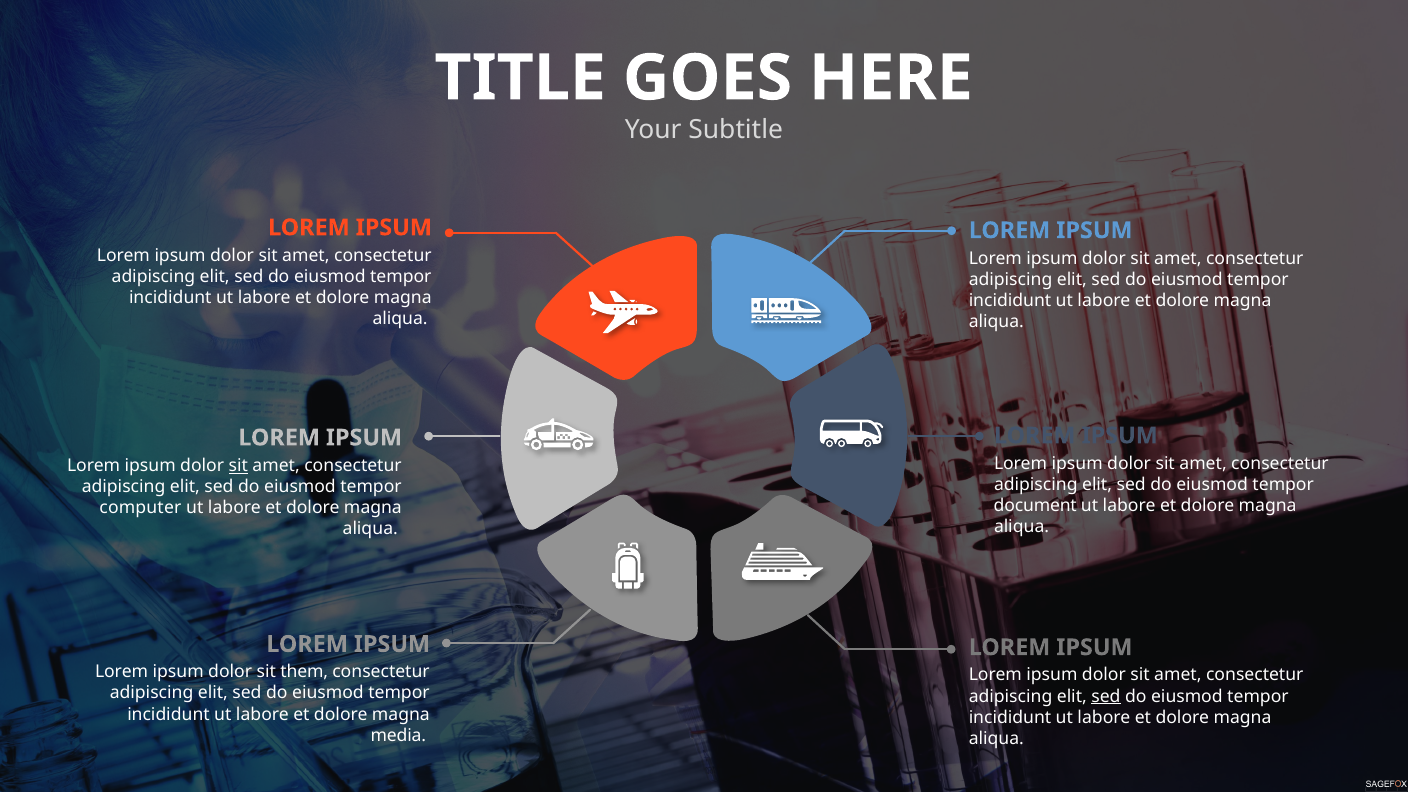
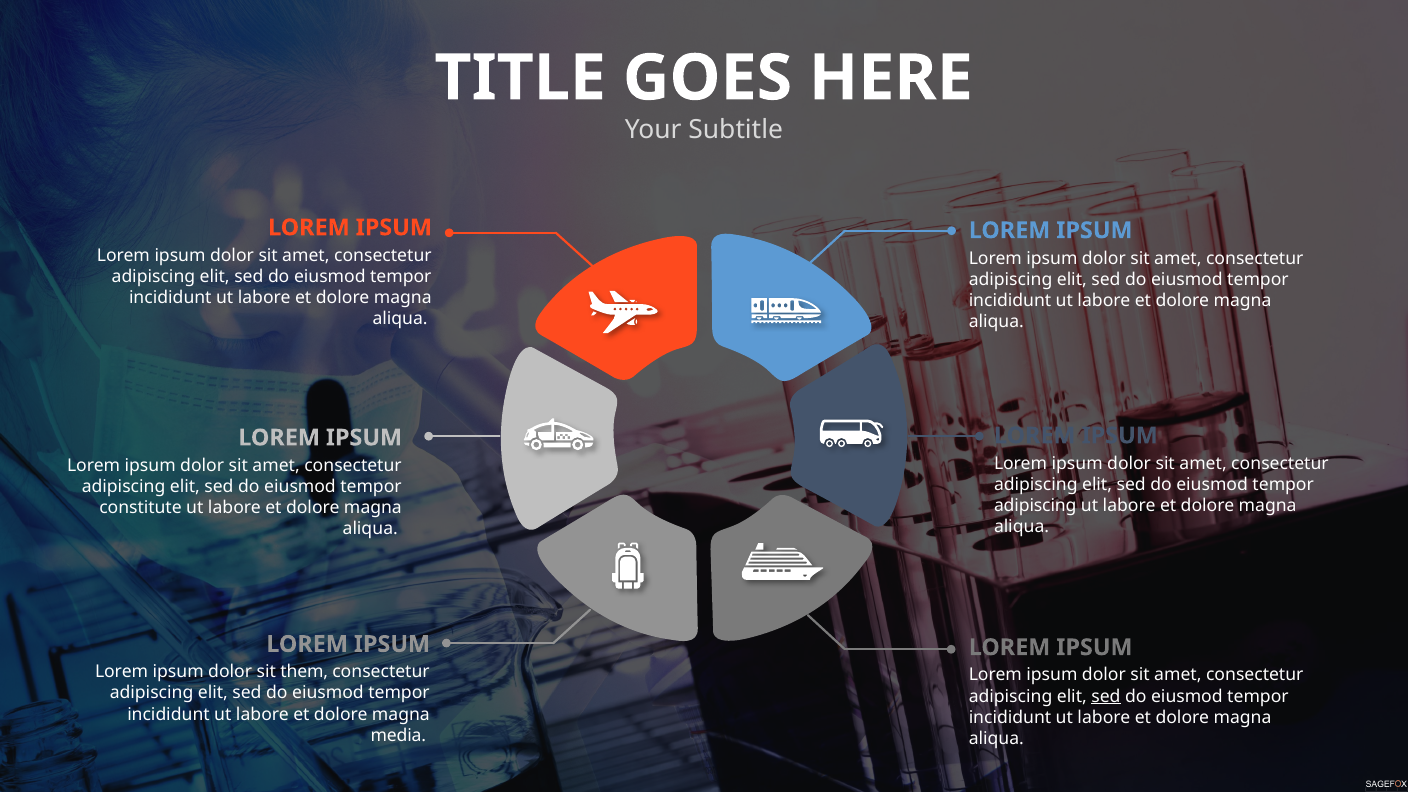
sit at (238, 465) underline: present -> none
document at (1035, 506): document -> adipiscing
computer: computer -> constitute
